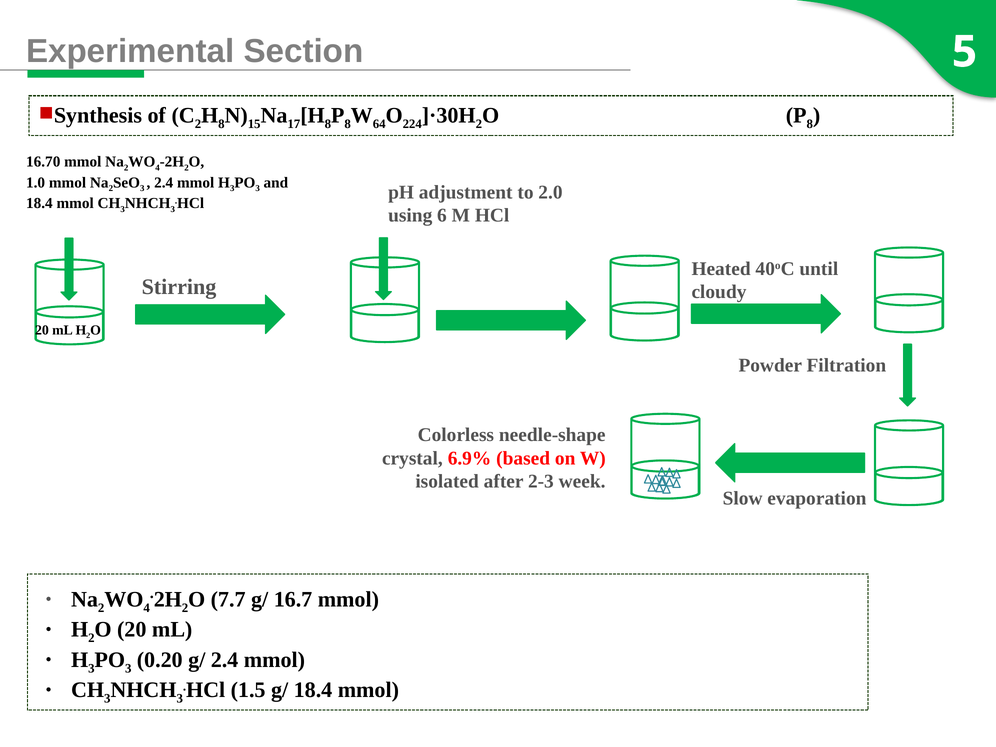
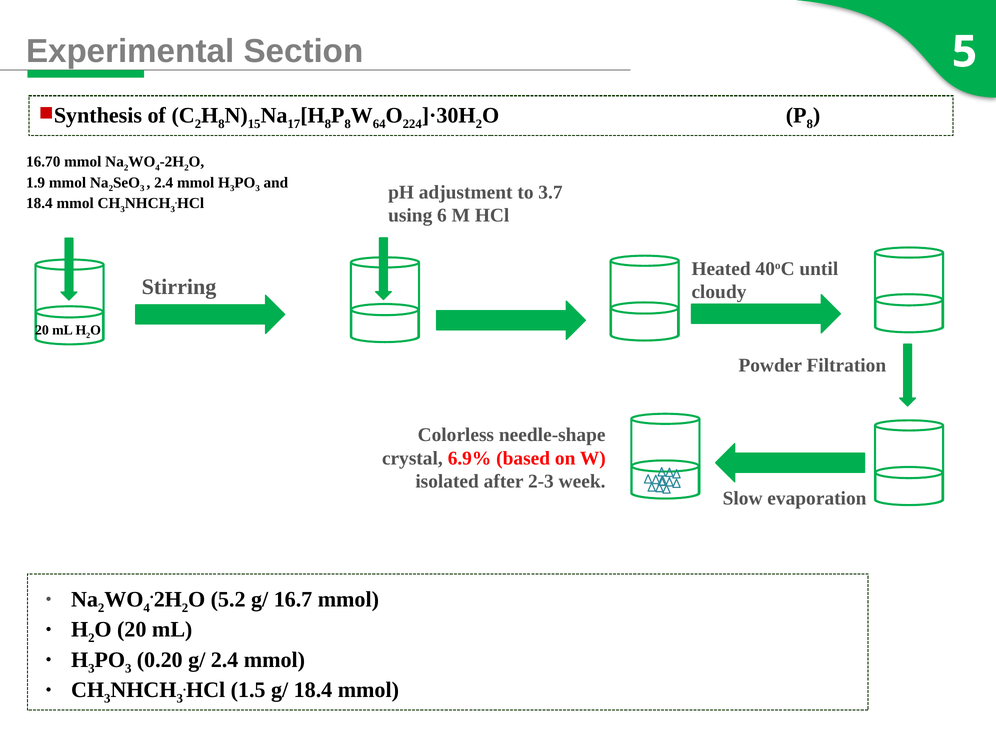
1.0: 1.0 -> 1.9
2.0: 2.0 -> 3.7
7.7: 7.7 -> 5.2
